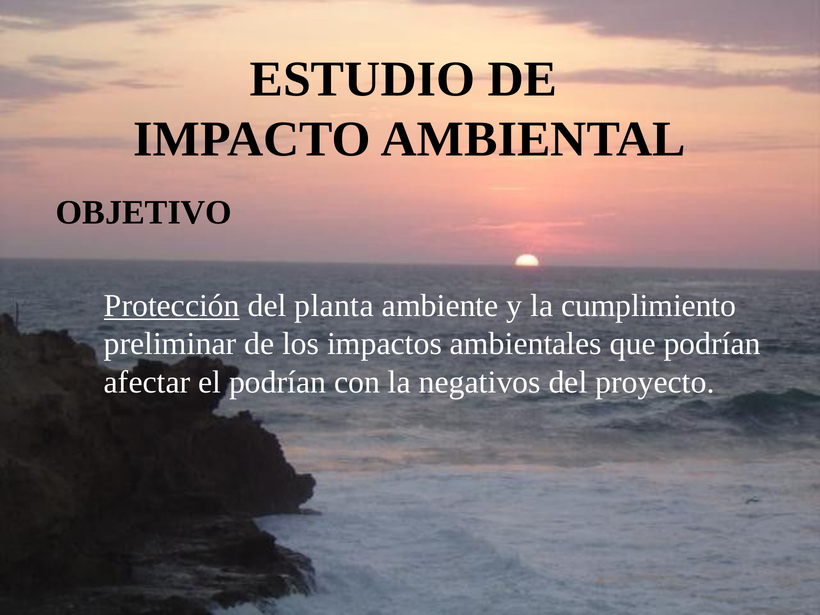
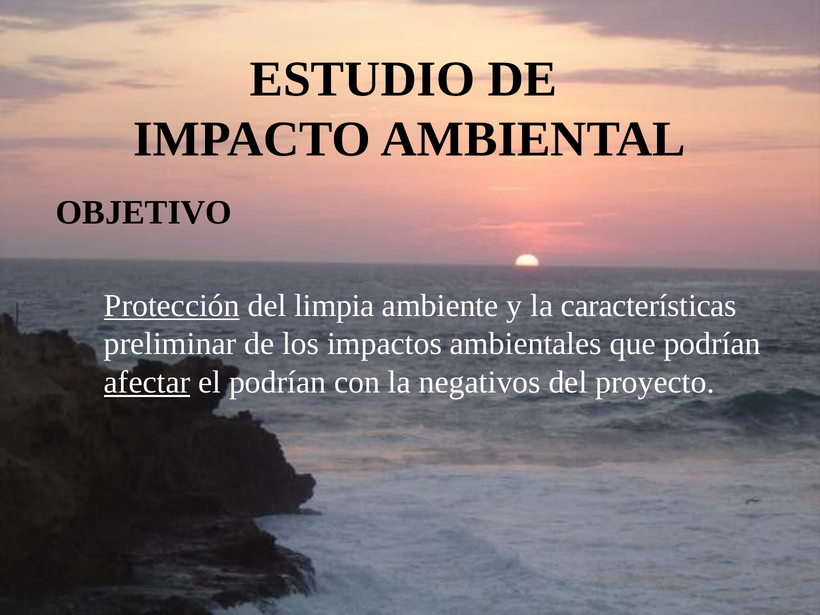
planta: planta -> limpia
cumplimiento: cumplimiento -> características
afectar underline: none -> present
